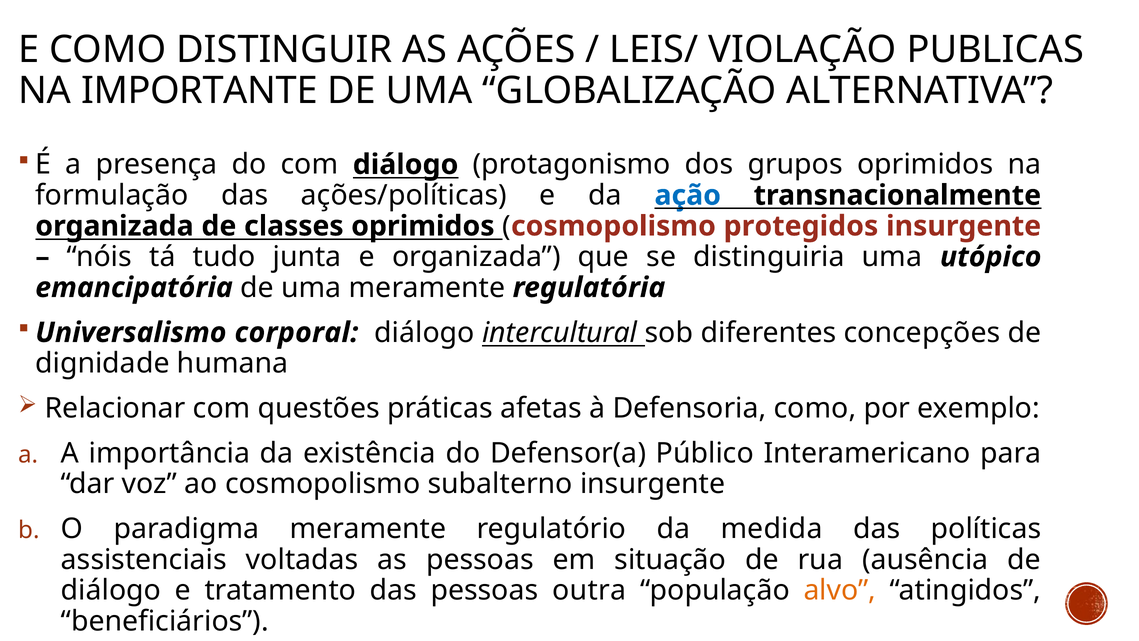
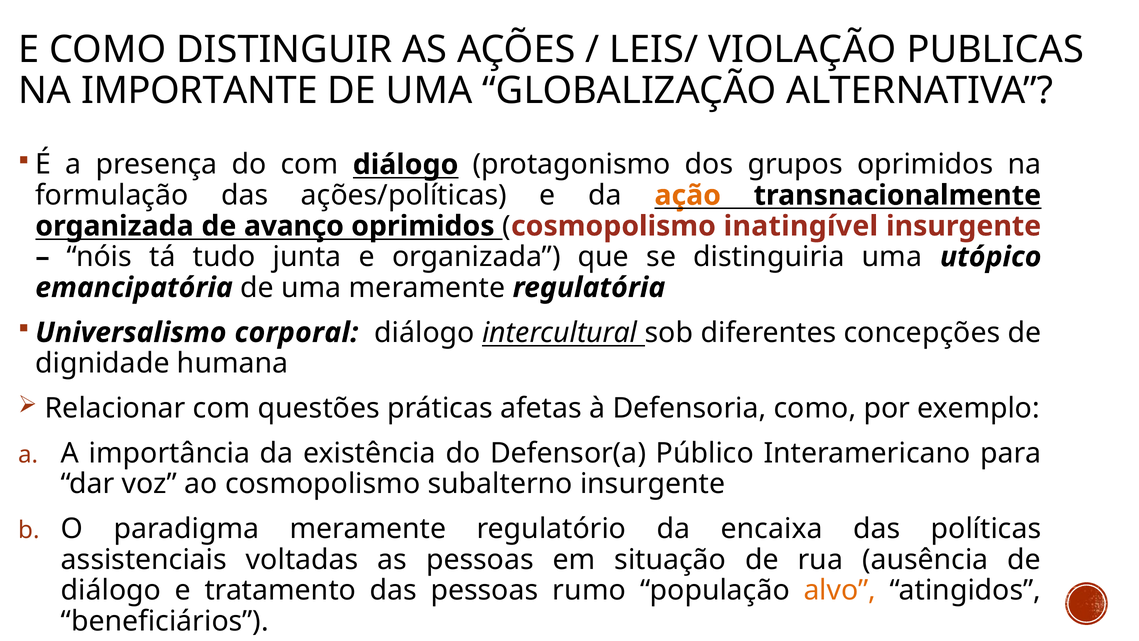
ação colour: blue -> orange
classes: classes -> avanço
protegidos: protegidos -> inatingível
medida: medida -> encaixa
outra: outra -> rumo
